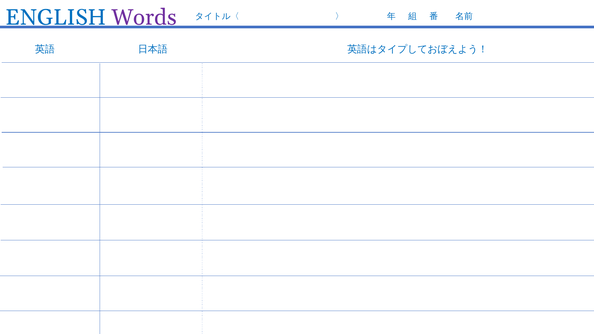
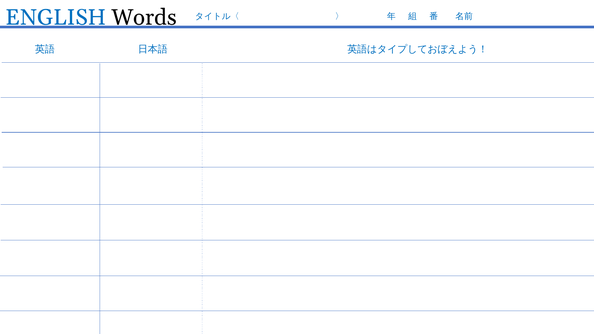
Words colour: purple -> black
